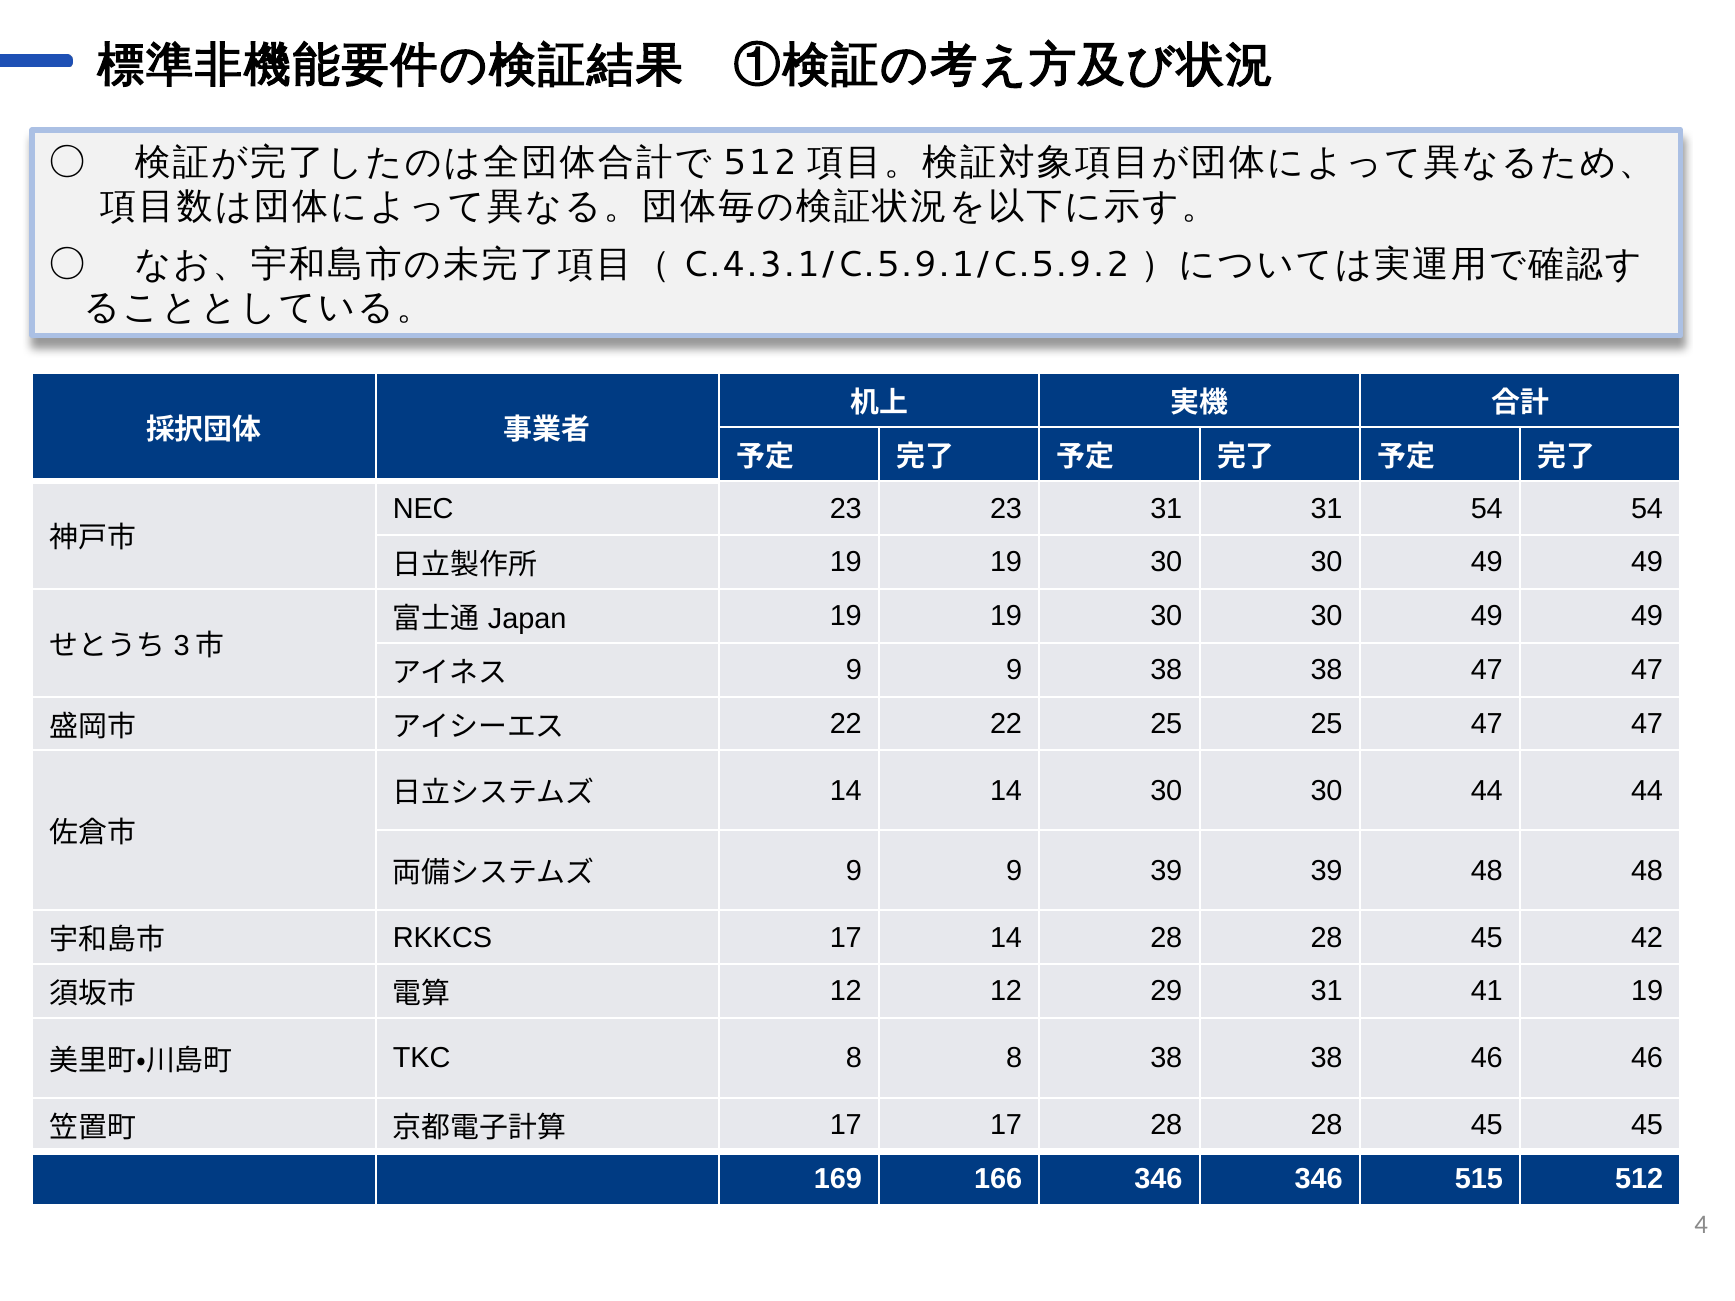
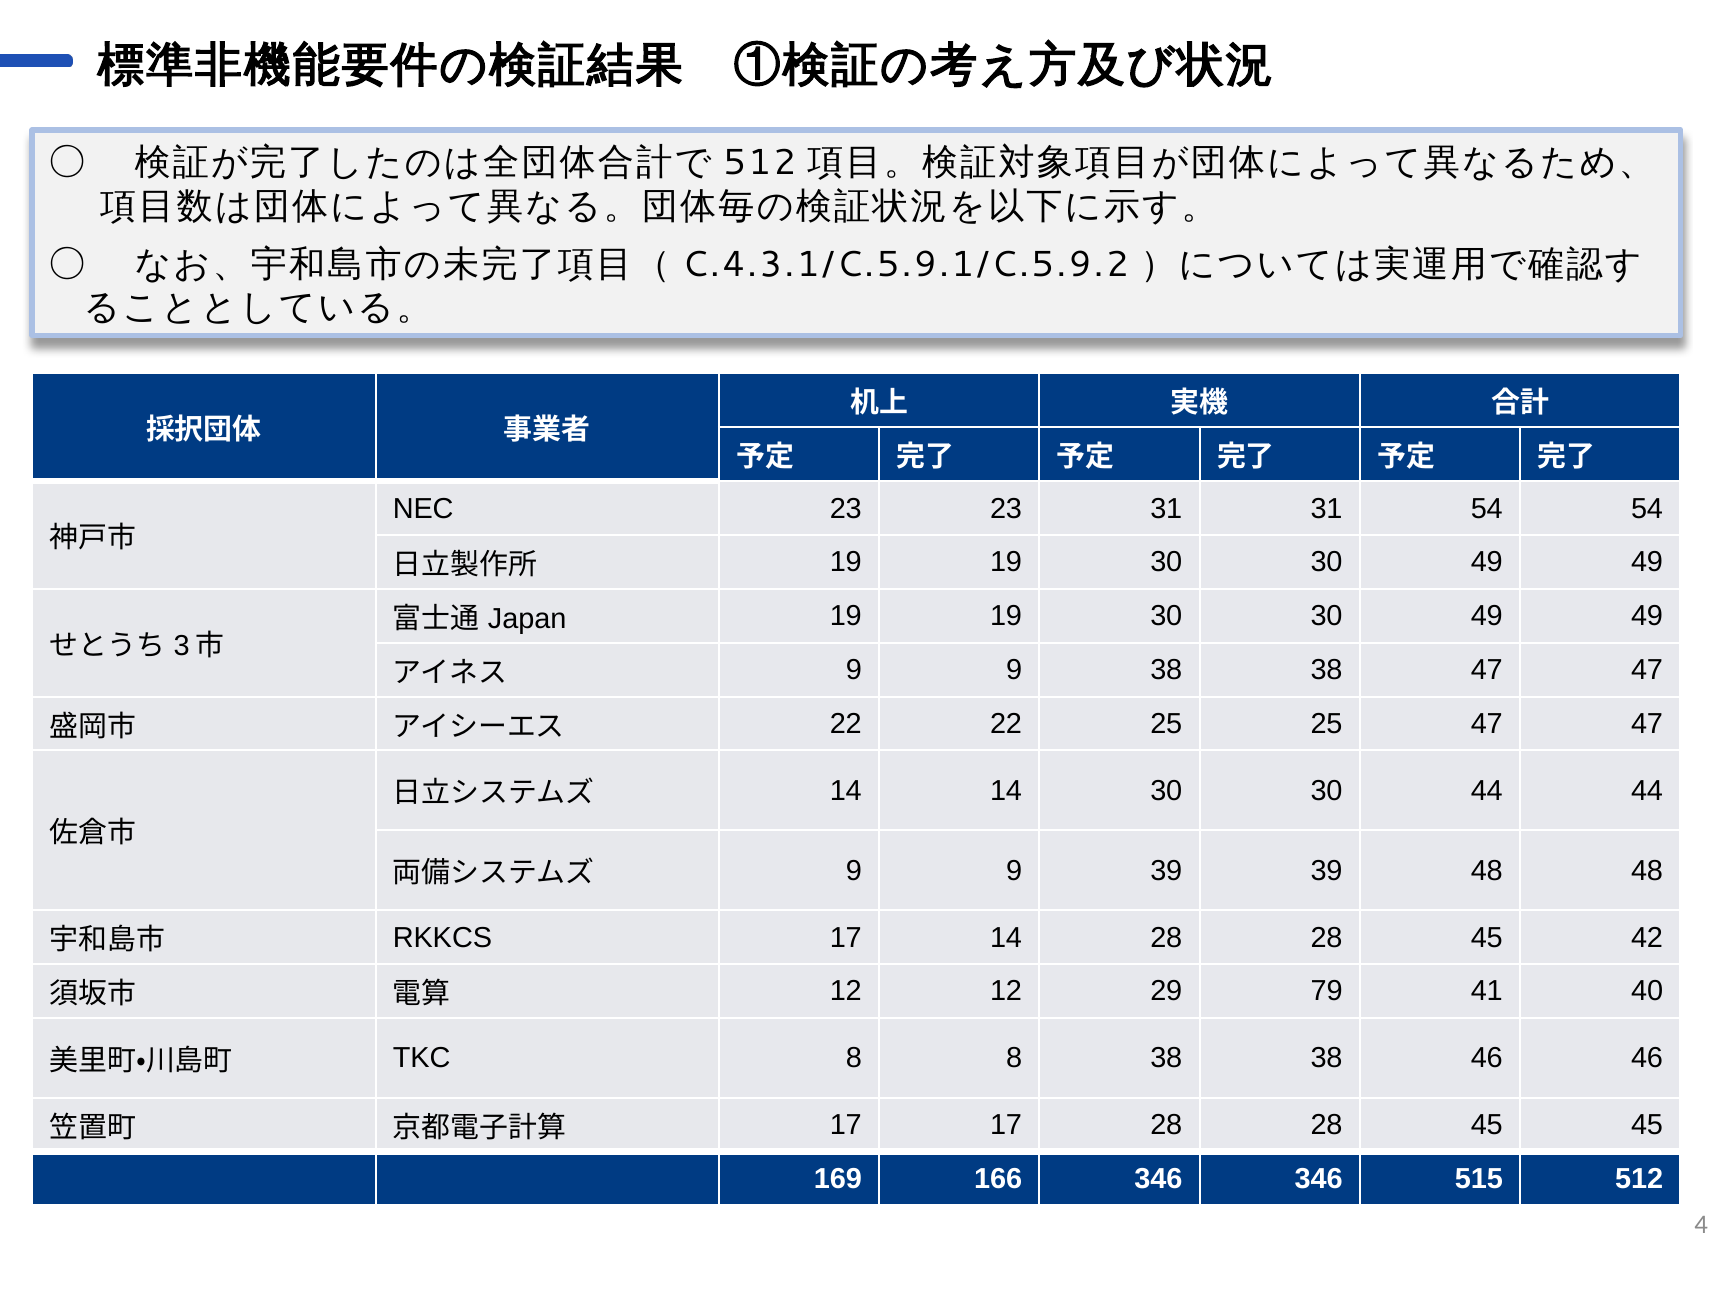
29 31: 31 -> 79
41 19: 19 -> 40
